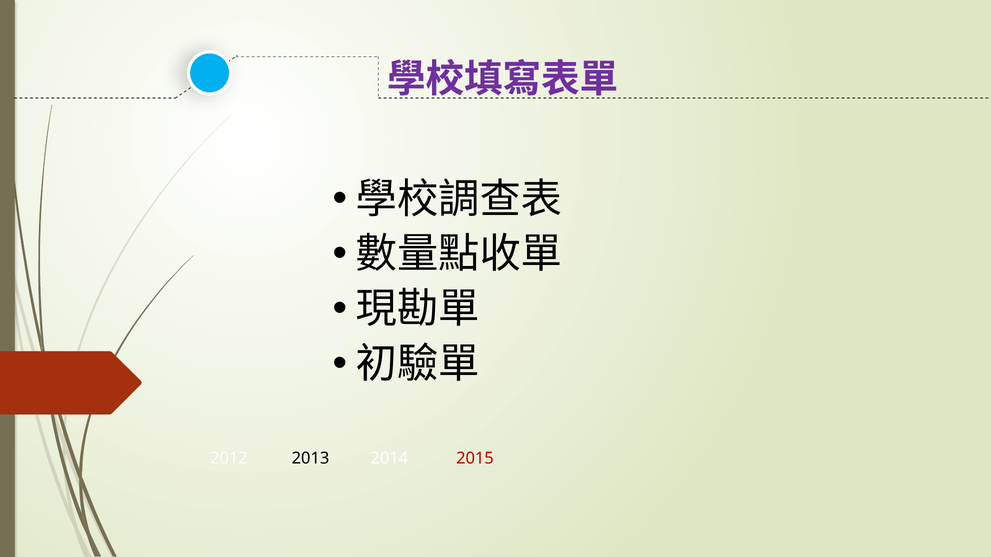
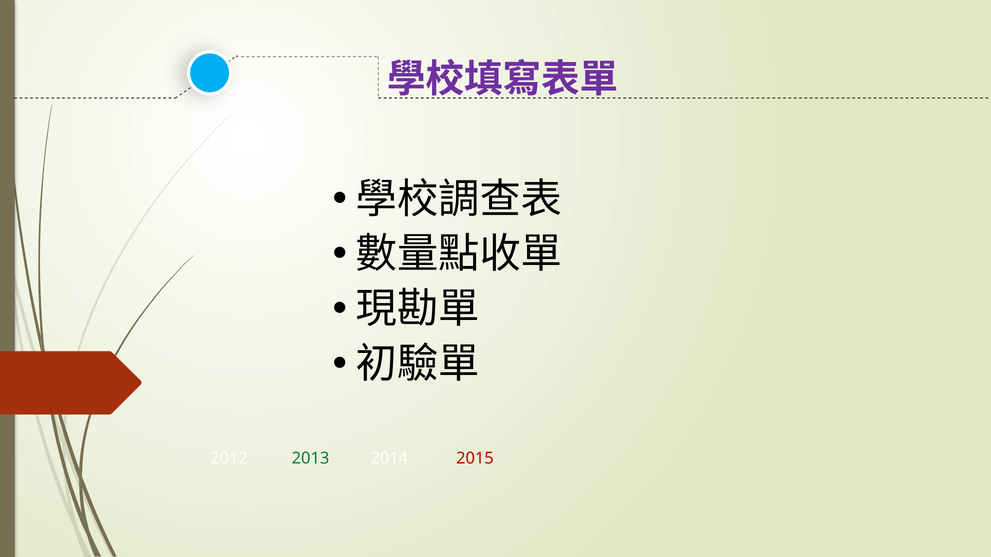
2013 colour: black -> green
